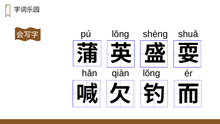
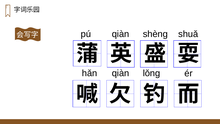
lǒng at (121, 34): lǒng -> qiàn
